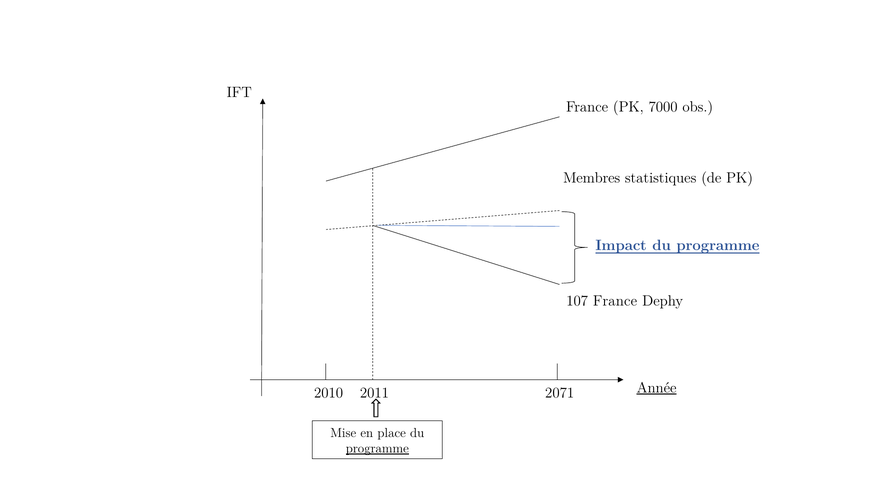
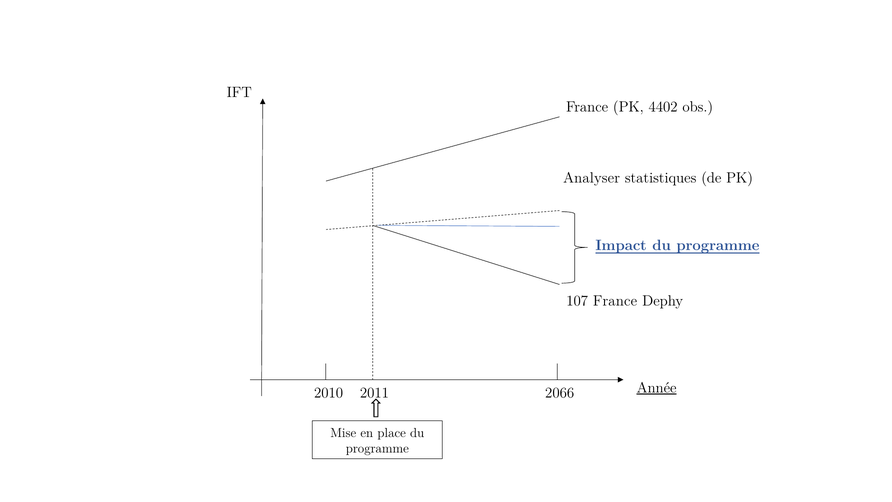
7000: 7000 -> 4402
Membres: Membres -> Analyser
2071: 2071 -> 2066
programme at (377, 448) underline: present -> none
